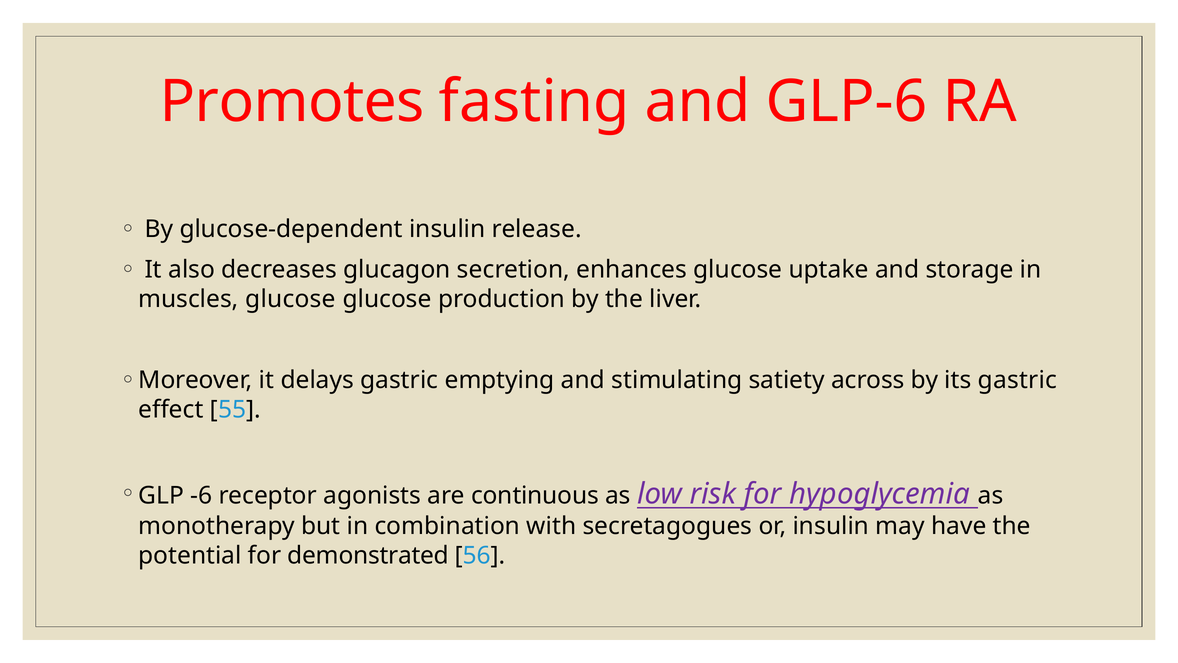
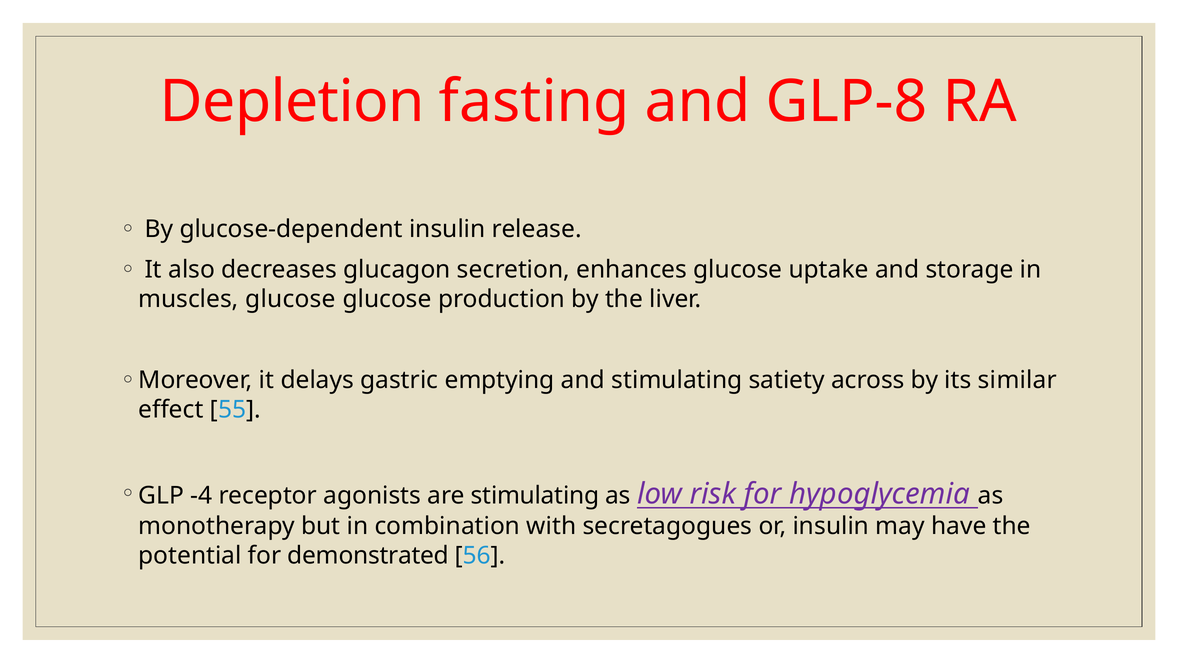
Promotes: Promotes -> Depletion
GLP-6: GLP-6 -> GLP-8
its gastric: gastric -> similar
-6: -6 -> -4
are continuous: continuous -> stimulating
